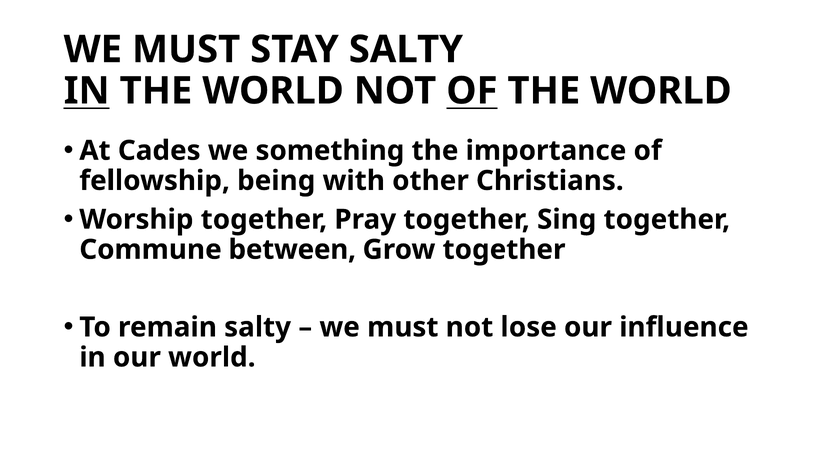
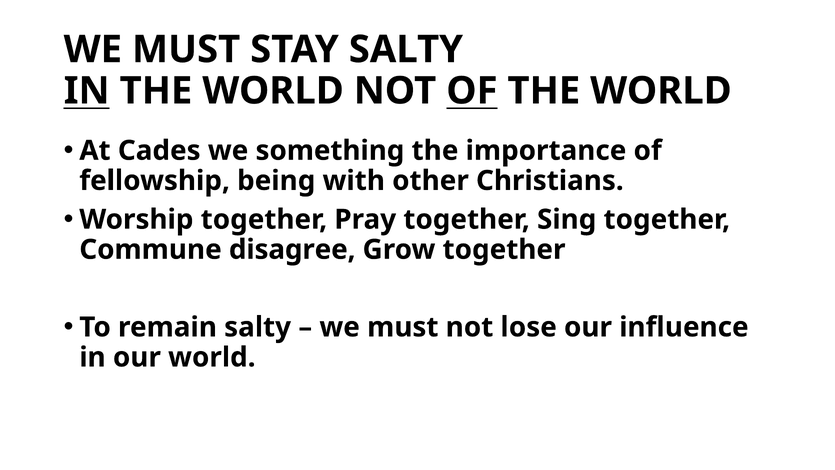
between: between -> disagree
